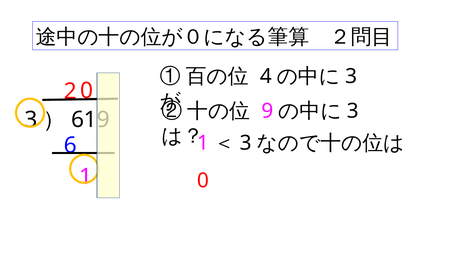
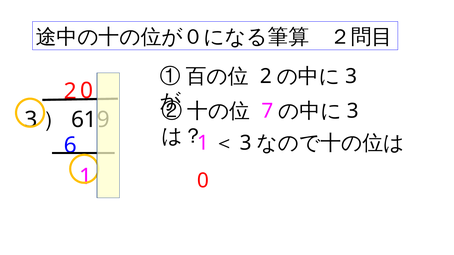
4 at (266, 76): 4 -> 2
9: 9 -> 7
